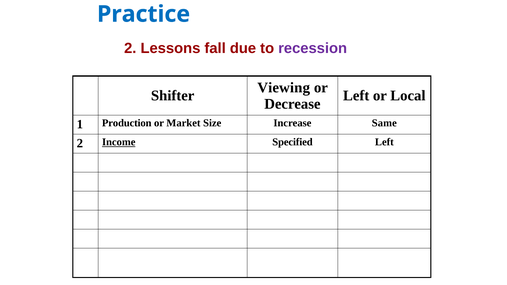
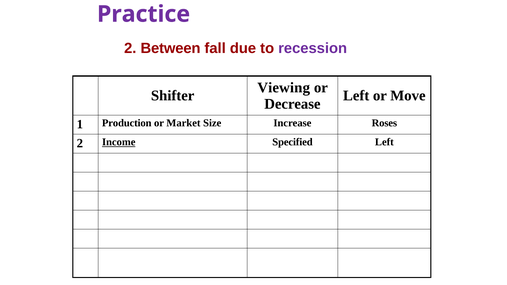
Practice colour: blue -> purple
Lessons: Lessons -> Between
Local: Local -> Move
Same: Same -> Roses
